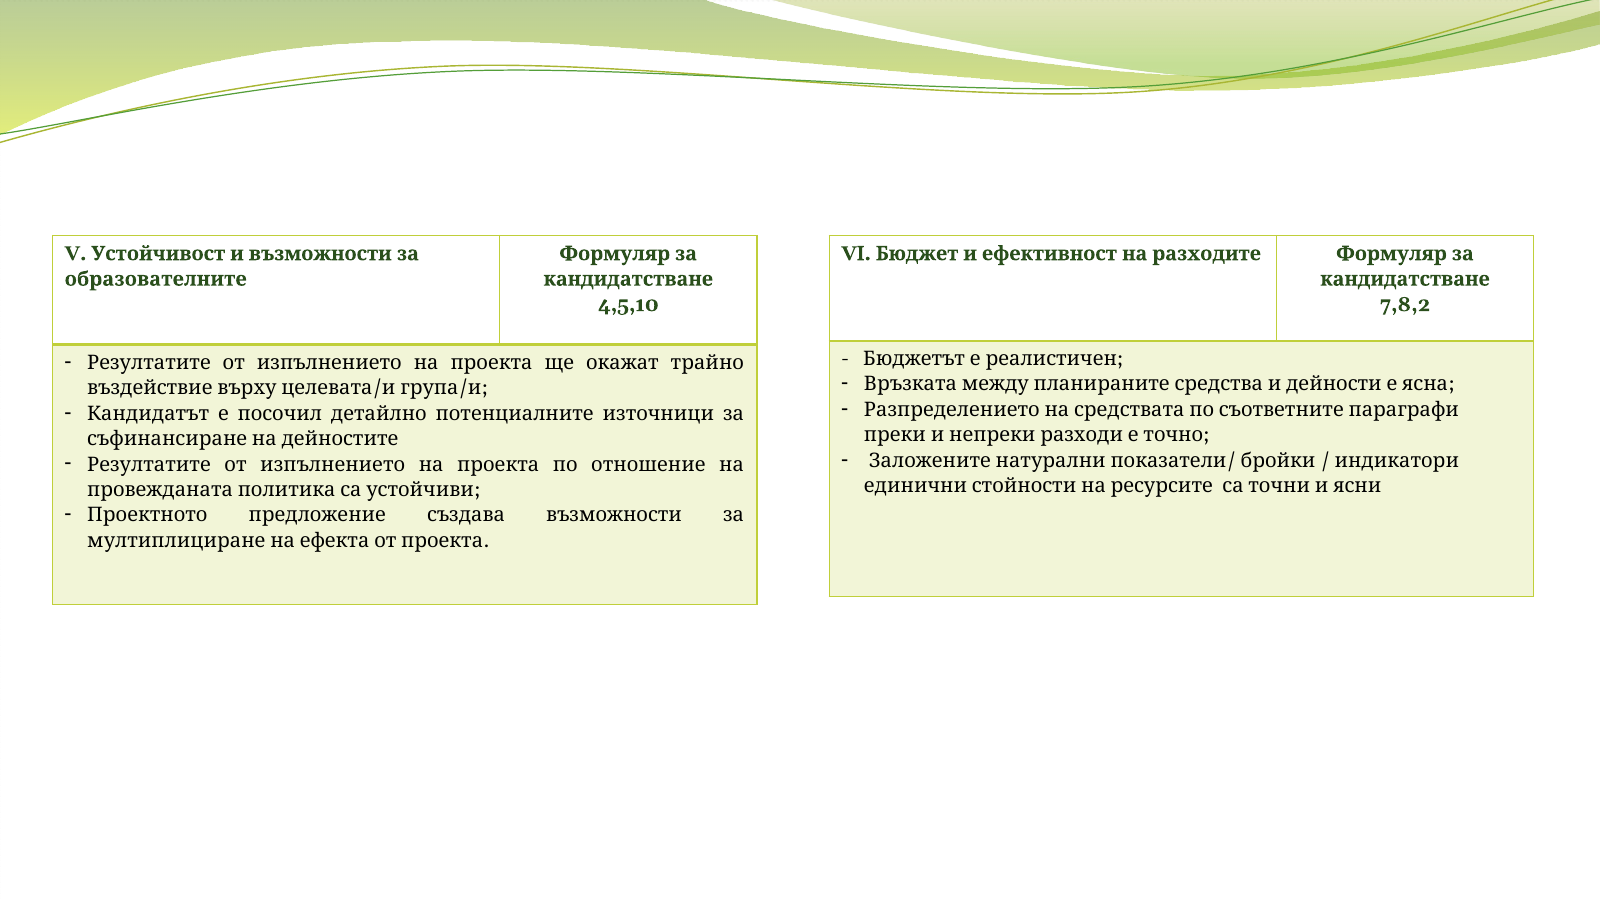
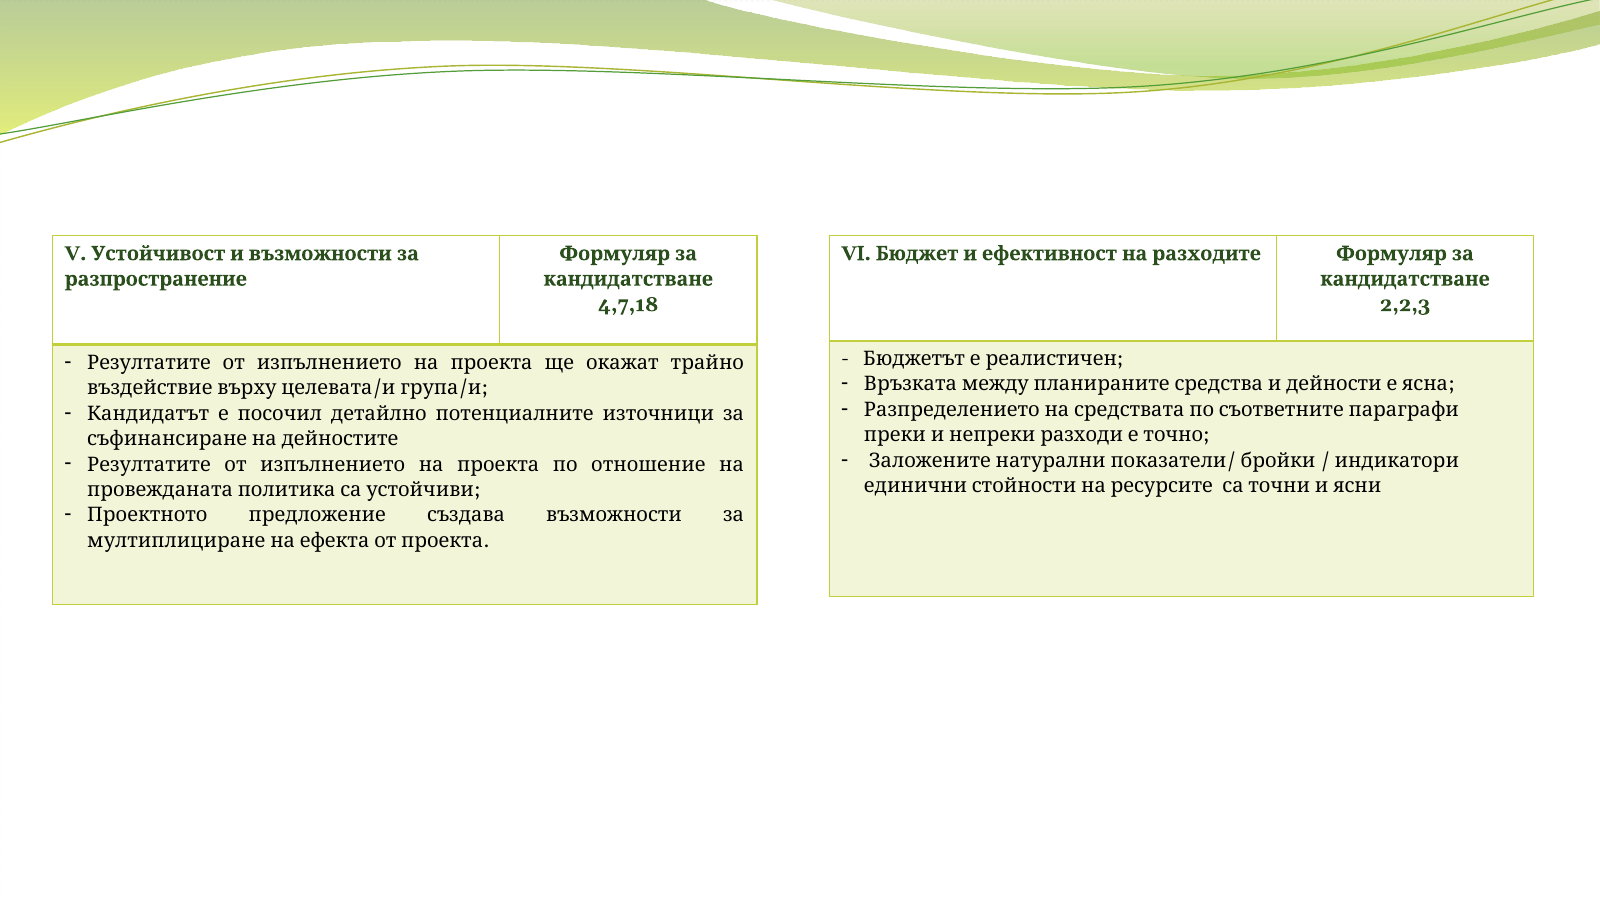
образователните: образователните -> разпространение
4,5,10: 4,5,10 -> 4,7,18
7,8,2: 7,8,2 -> 2,2,3
